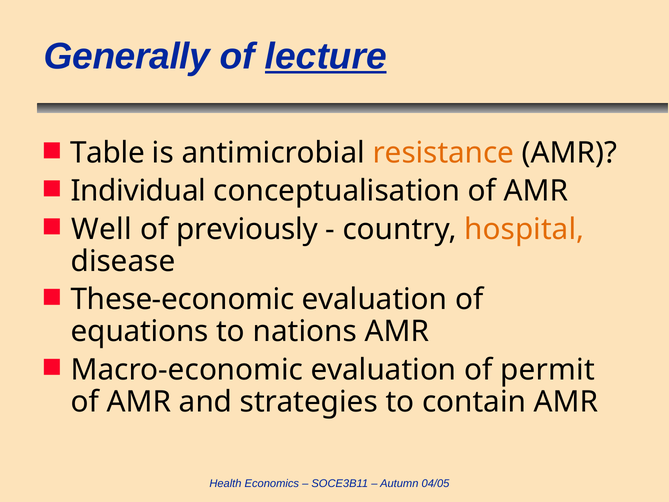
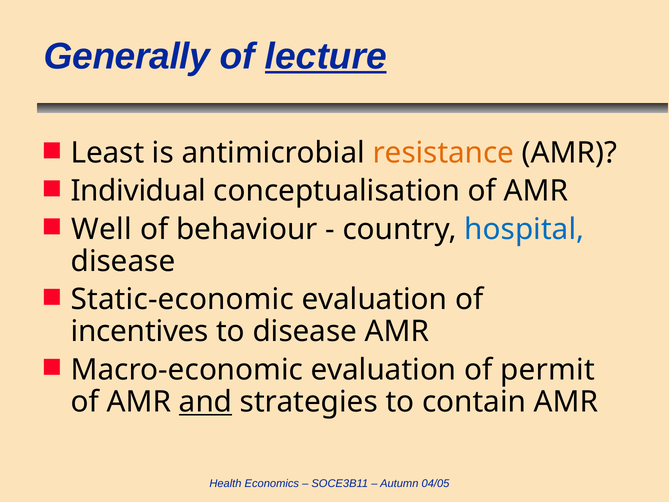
Table: Table -> Least
previously: previously -> behaviour
hospital colour: orange -> blue
These-economic: These-economic -> Static-economic
equations: equations -> incentives
to nations: nations -> disease
and underline: none -> present
